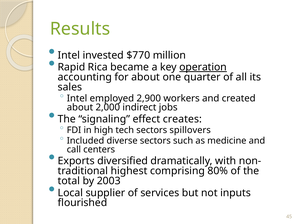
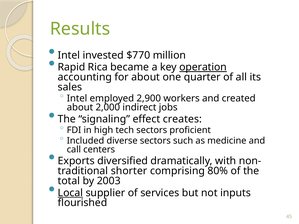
spillovers: spillovers -> proficient
highest: highest -> shorter
Local underline: none -> present
